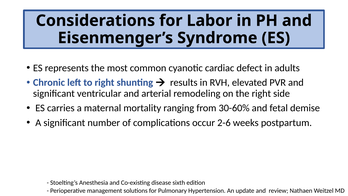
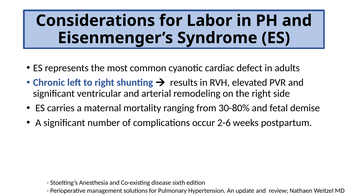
30-60%: 30-60% -> 30-80%
